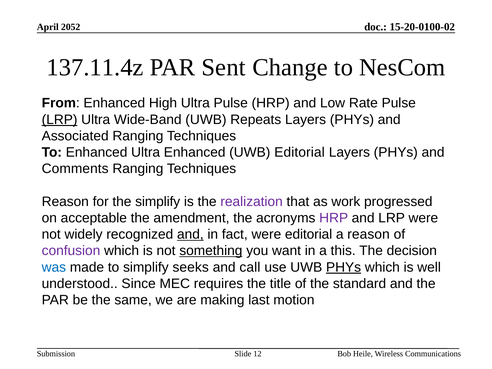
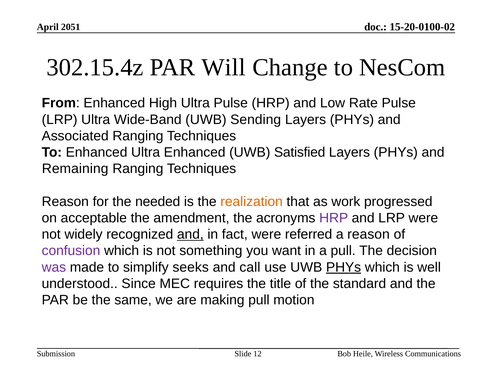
2052: 2052 -> 2051
137.11.4z: 137.11.4z -> 302.15.4z
Sent: Sent -> Will
LRP at (60, 120) underline: present -> none
Repeats: Repeats -> Sending
UWB Editorial: Editorial -> Satisfied
Comments: Comments -> Remaining
the simplify: simplify -> needed
realization colour: purple -> orange
were editorial: editorial -> referred
something underline: present -> none
a this: this -> pull
was colour: blue -> purple
making last: last -> pull
